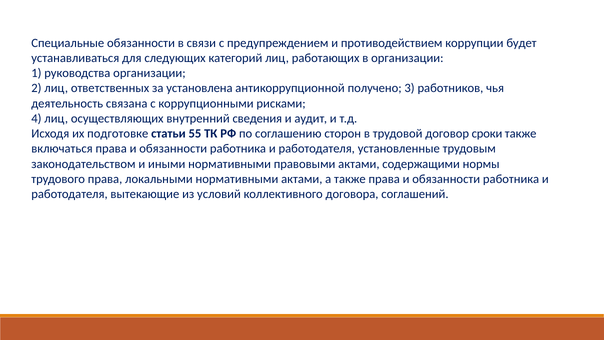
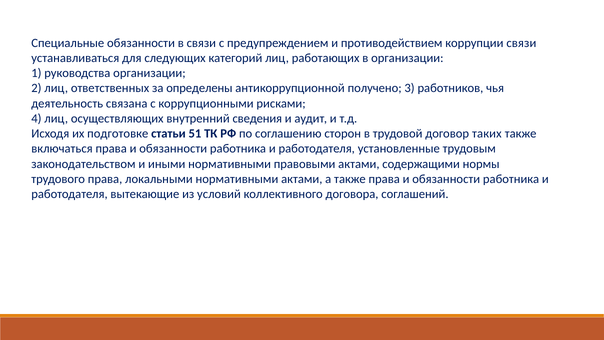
коррупции будет: будет -> связи
установлена: установлена -> определены
55: 55 -> 51
сроки: сроки -> таких
